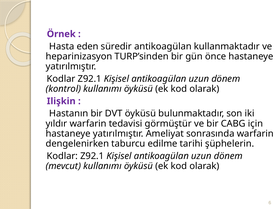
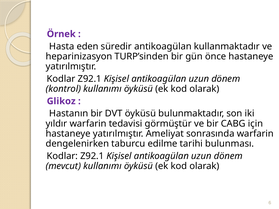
Ilişkin: Ilişkin -> Glikoz
şüphelerin: şüphelerin -> bulunması
